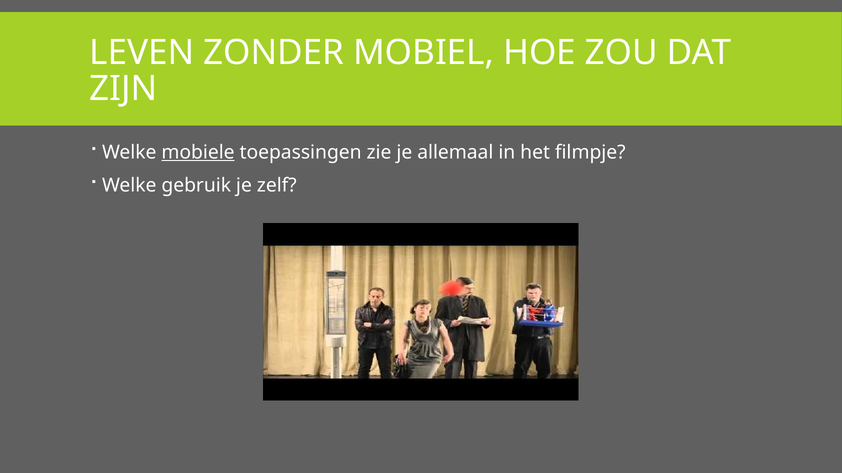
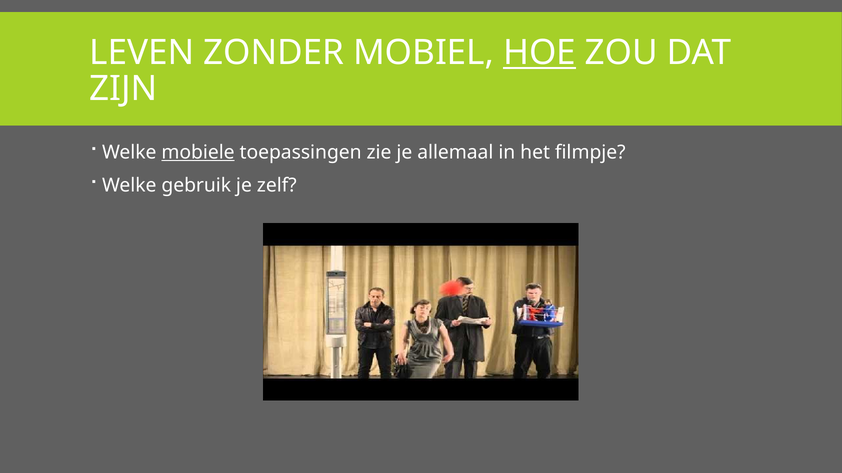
HOE underline: none -> present
